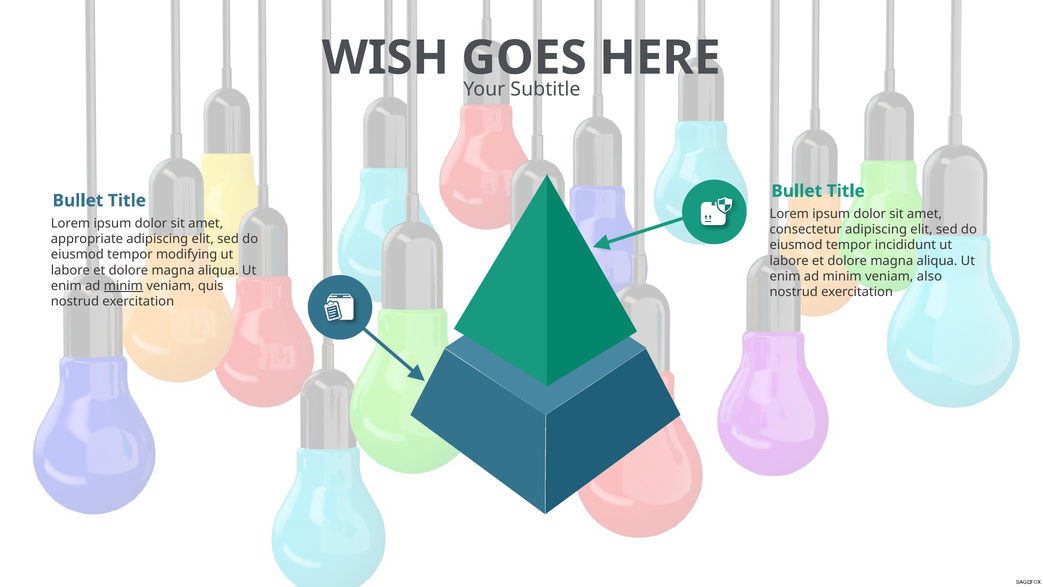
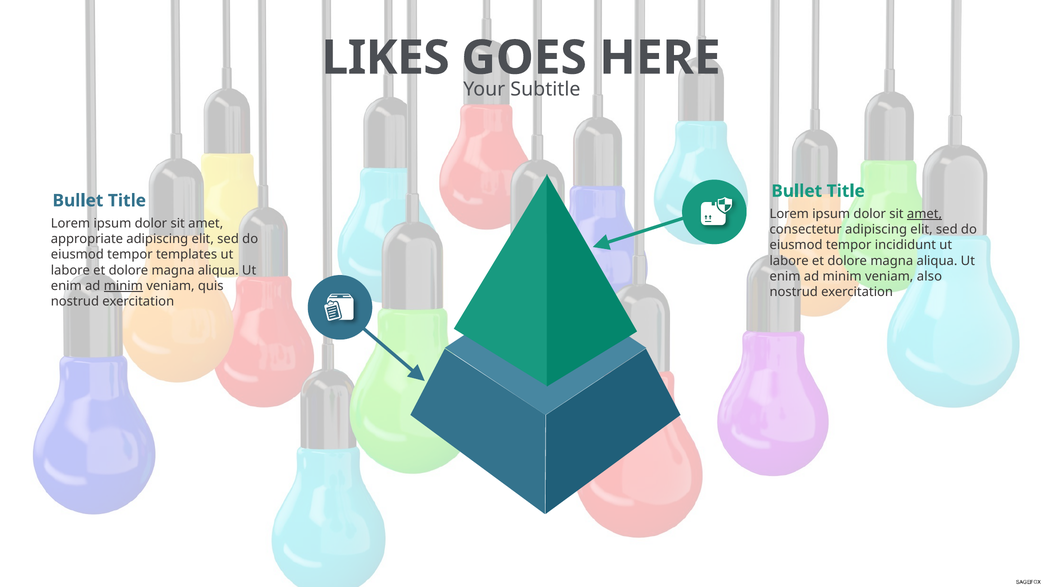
WISH: WISH -> LIKES
amet at (924, 214) underline: none -> present
modifying: modifying -> templates
